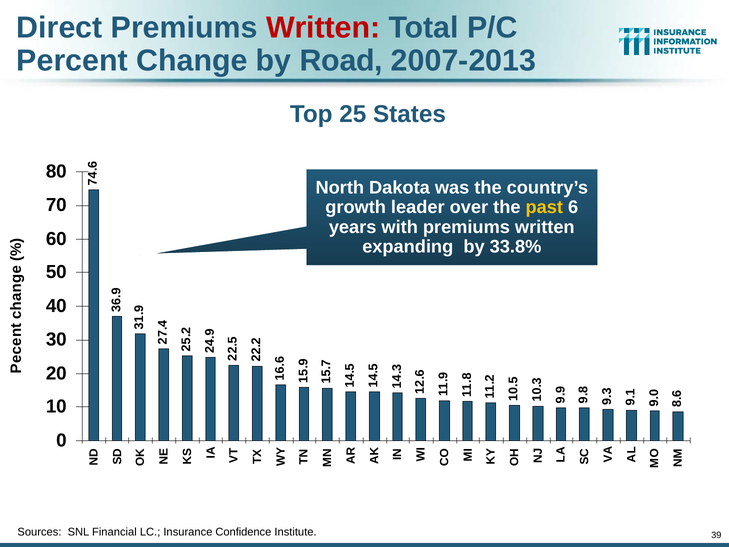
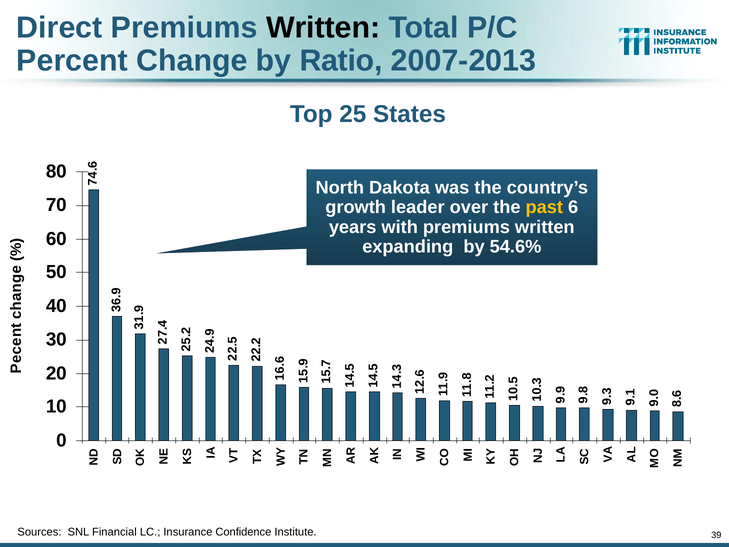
Written at (323, 28) colour: red -> black
Road: Road -> Ratio
33.8%: 33.8% -> 54.6%
